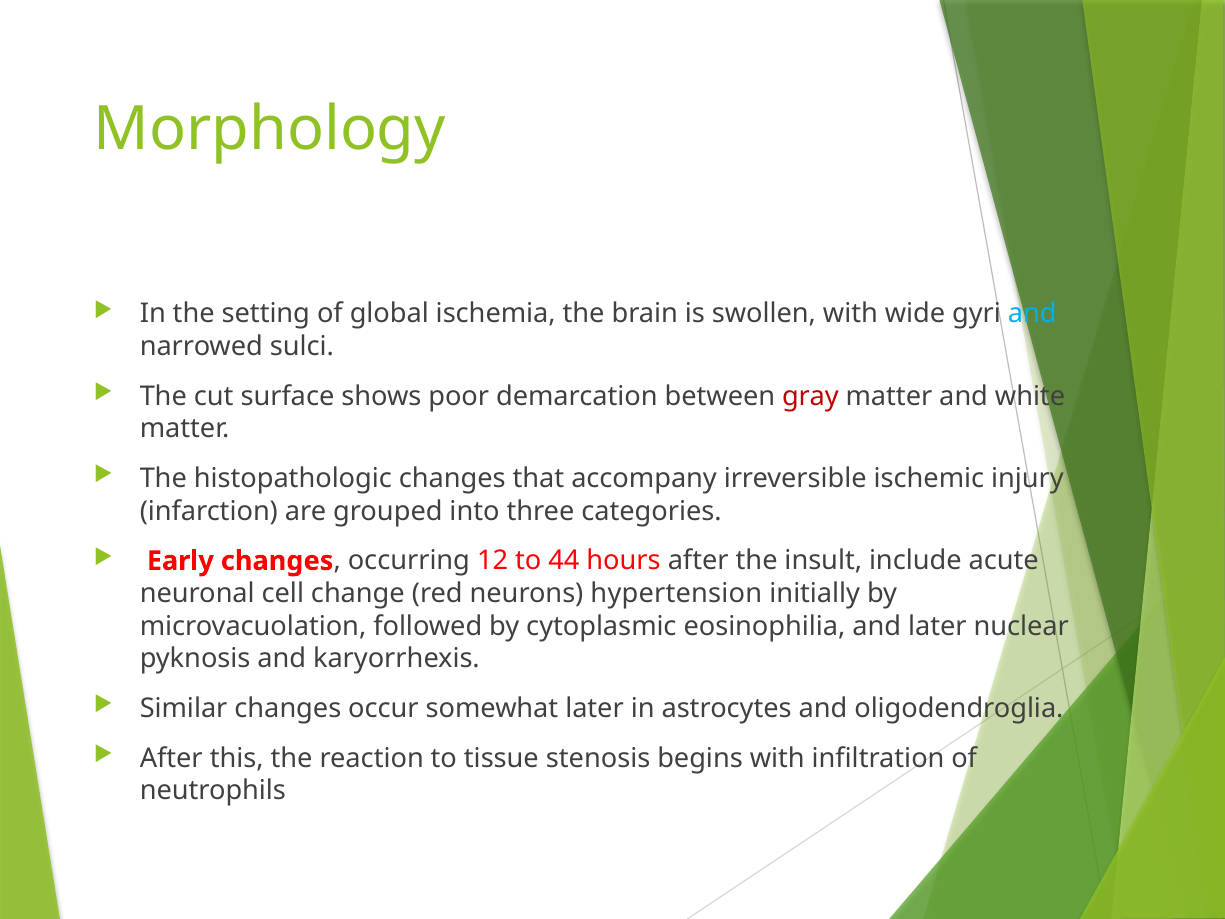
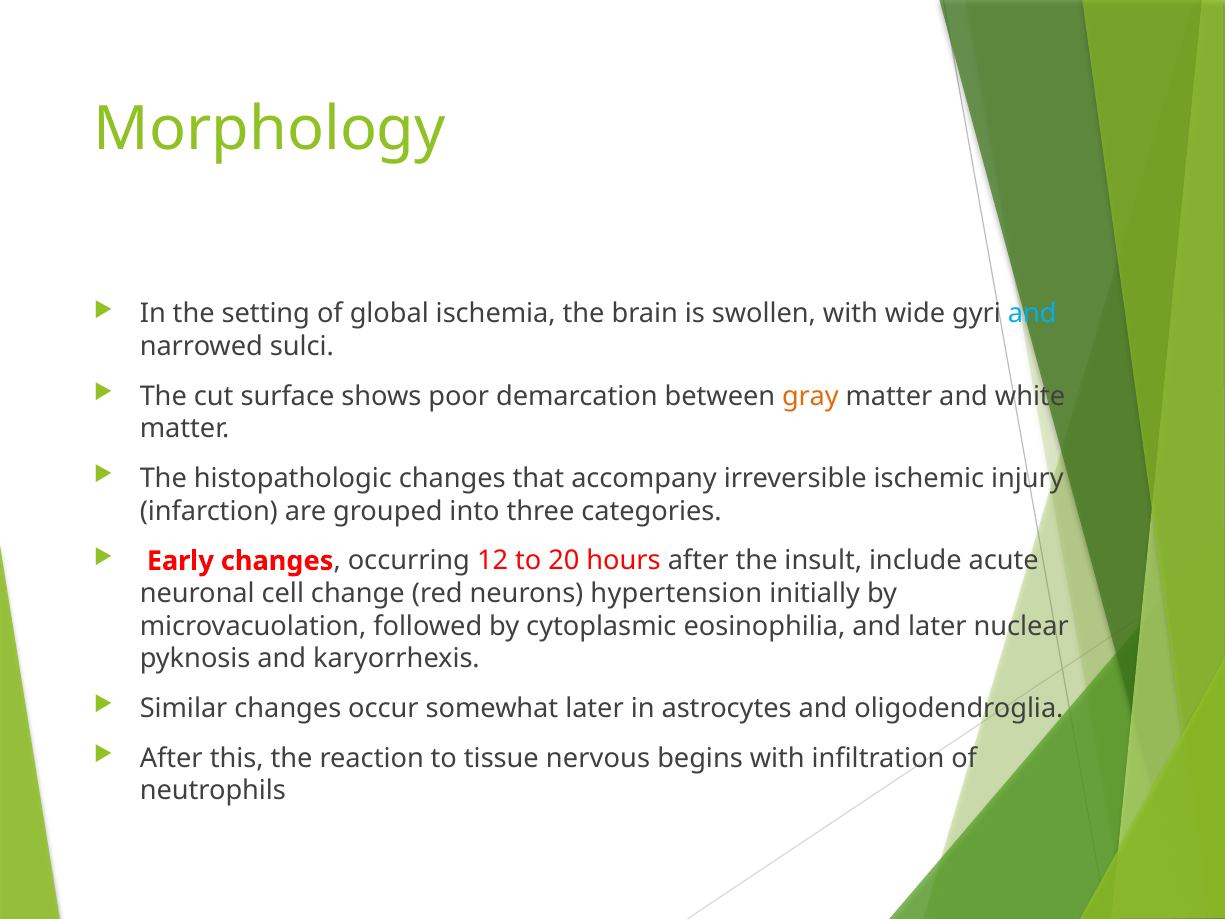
gray colour: red -> orange
44: 44 -> 20
stenosis: stenosis -> nervous
